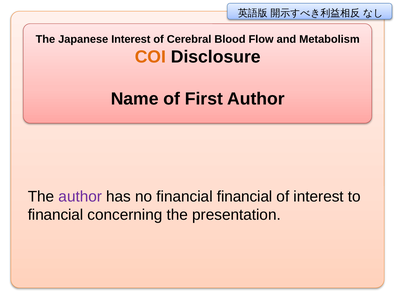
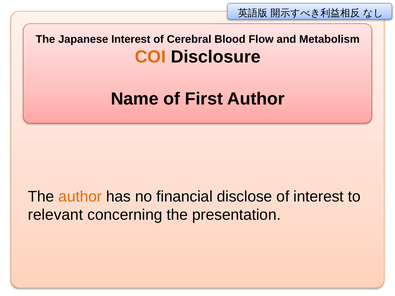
author at (80, 197) colour: purple -> orange
financial financial: financial -> disclose
financial at (56, 215): financial -> relevant
